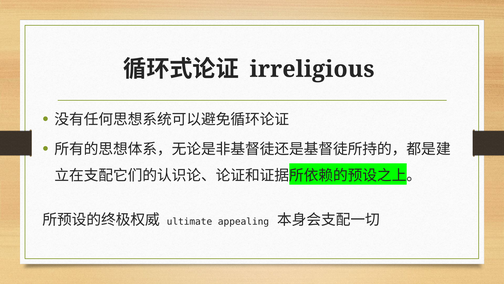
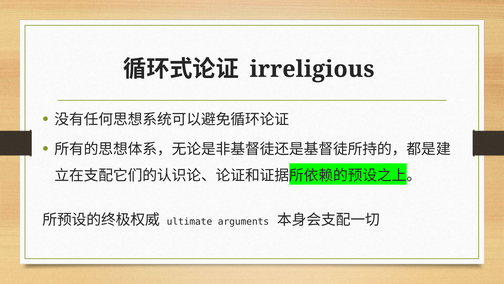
appealing: appealing -> arguments
